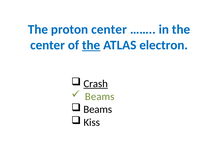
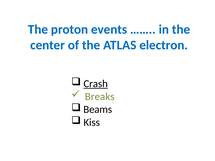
proton center: center -> events
the at (91, 45) underline: present -> none
Beams at (100, 97): Beams -> Breaks
